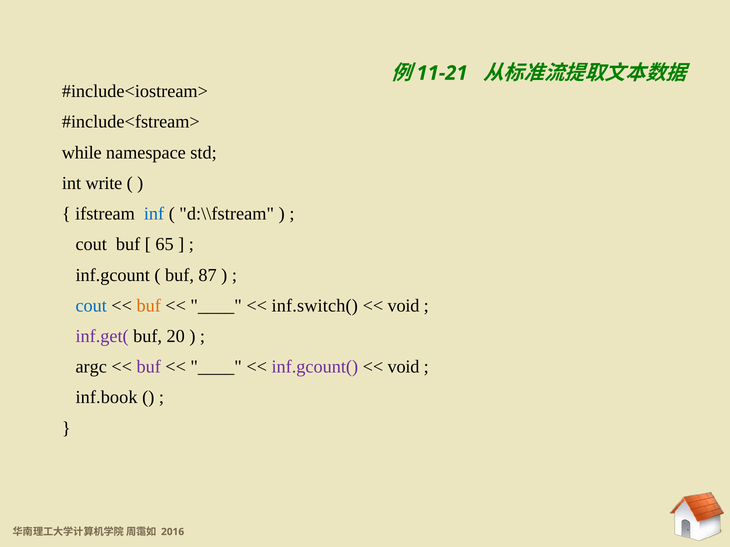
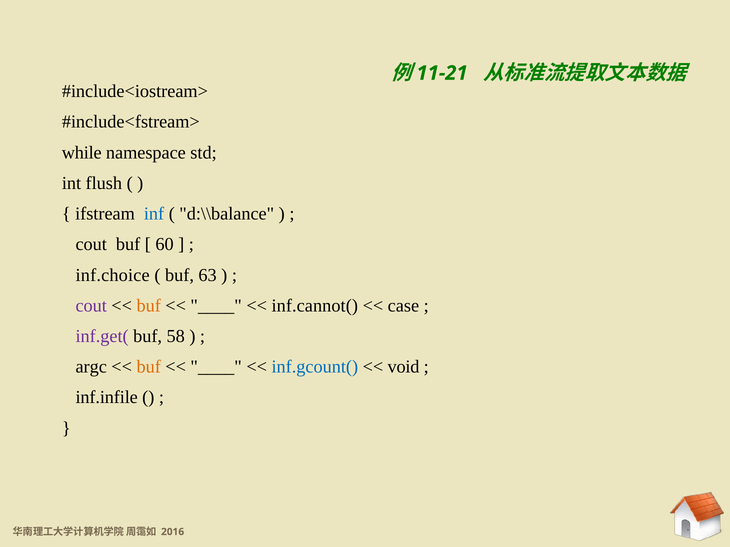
write: write -> flush
d:\\fstream: d:\\fstream -> d:\\balance
65: 65 -> 60
inf.gcount: inf.gcount -> inf.choice
87: 87 -> 63
cout at (91, 306) colour: blue -> purple
inf.switch(: inf.switch( -> inf.cannot(
void at (404, 306): void -> case
20: 20 -> 58
buf at (149, 367) colour: purple -> orange
inf.gcount( colour: purple -> blue
inf.book: inf.book -> inf.infile
